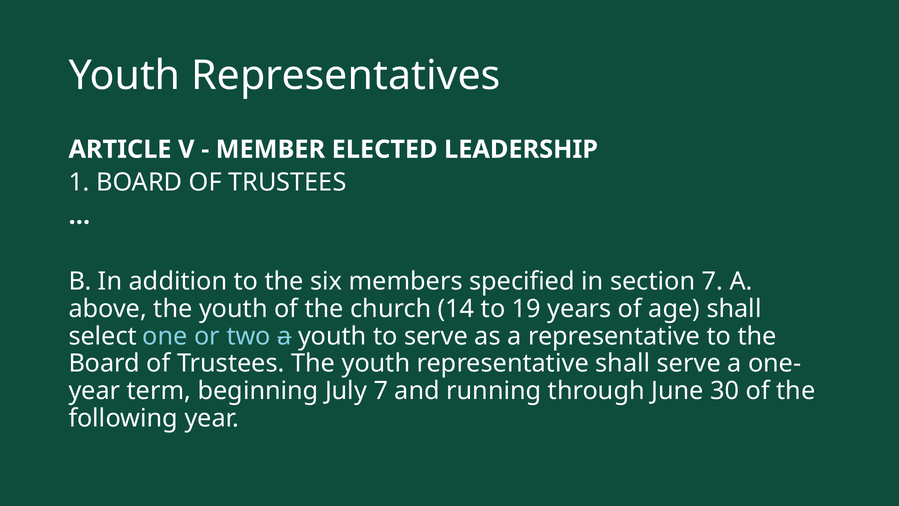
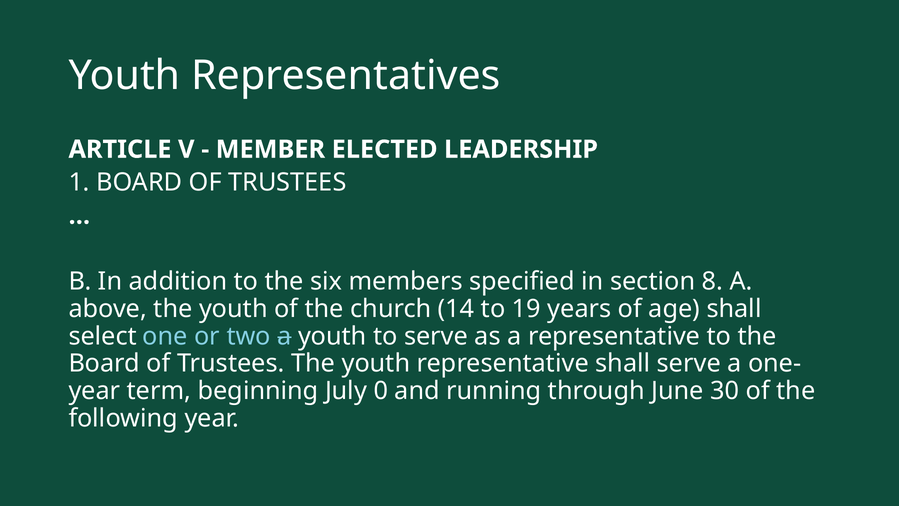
section 7: 7 -> 8
July 7: 7 -> 0
